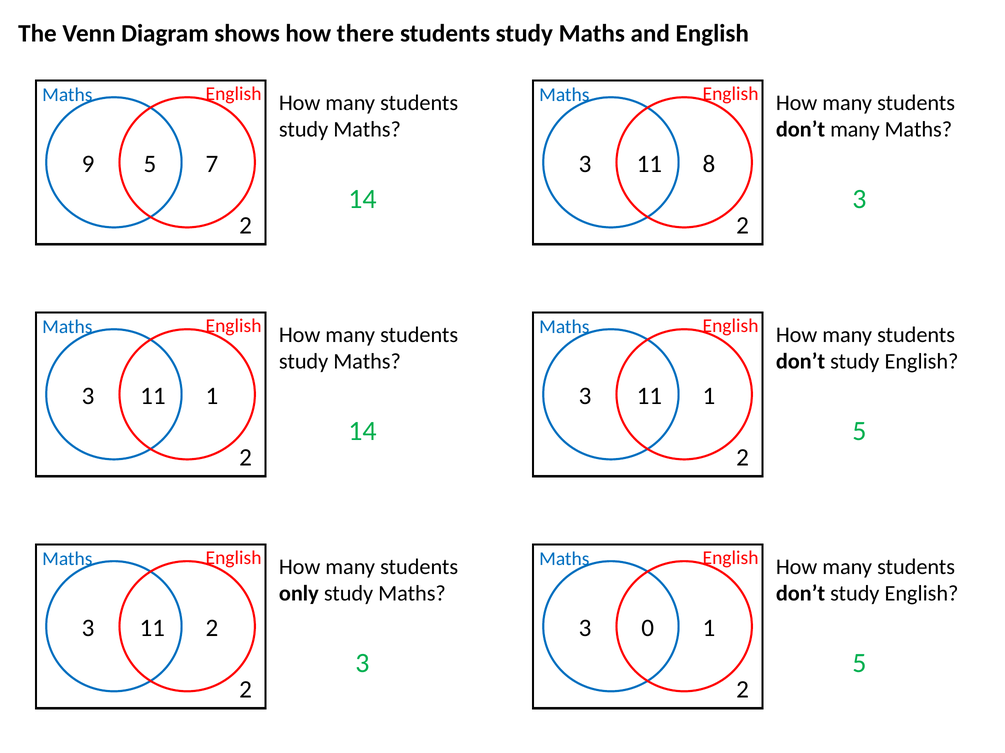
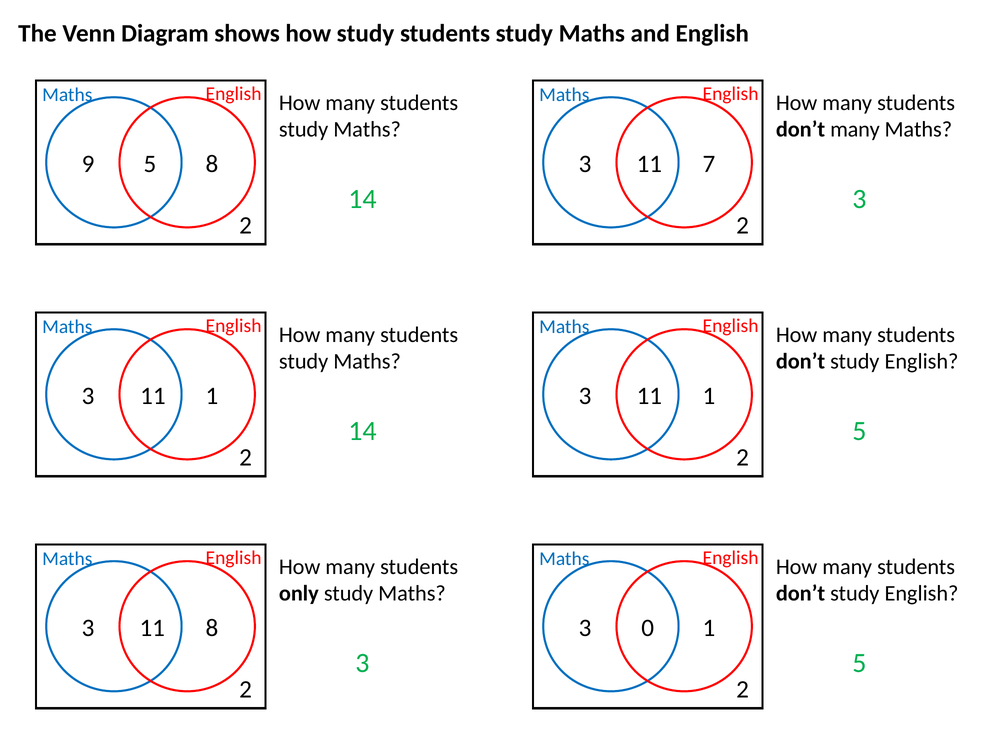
how there: there -> study
9 7: 7 -> 8
8: 8 -> 7
3 2: 2 -> 8
